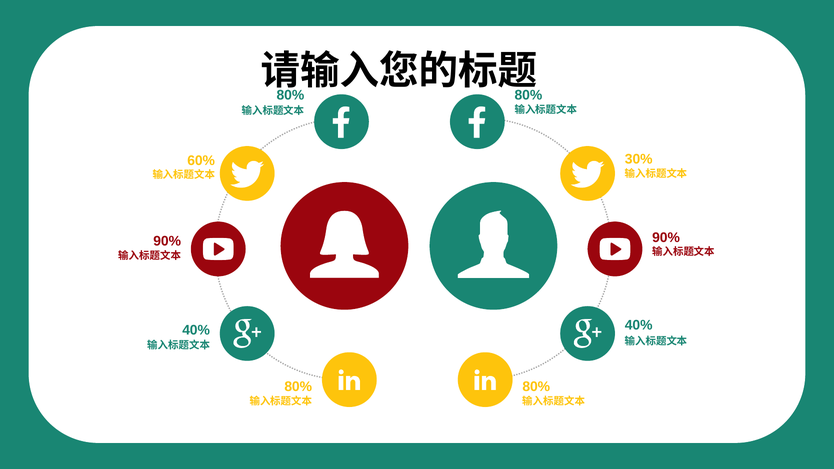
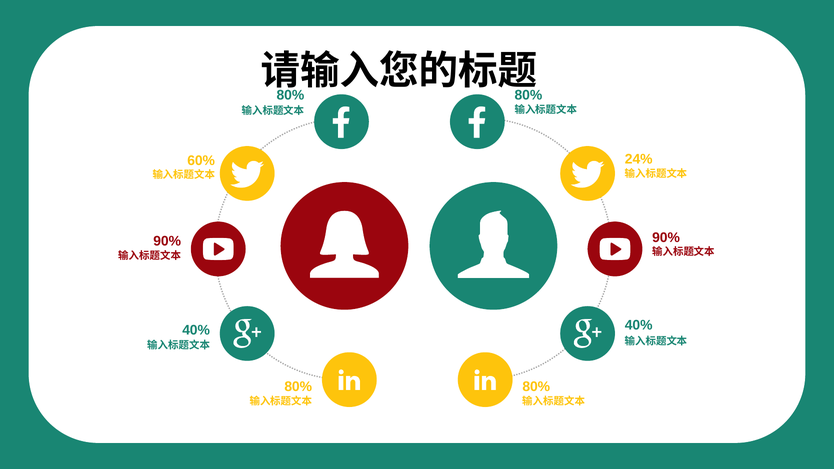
30%: 30% -> 24%
